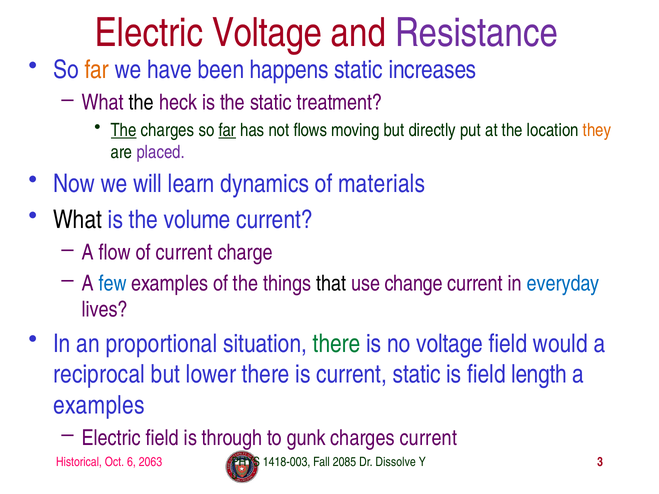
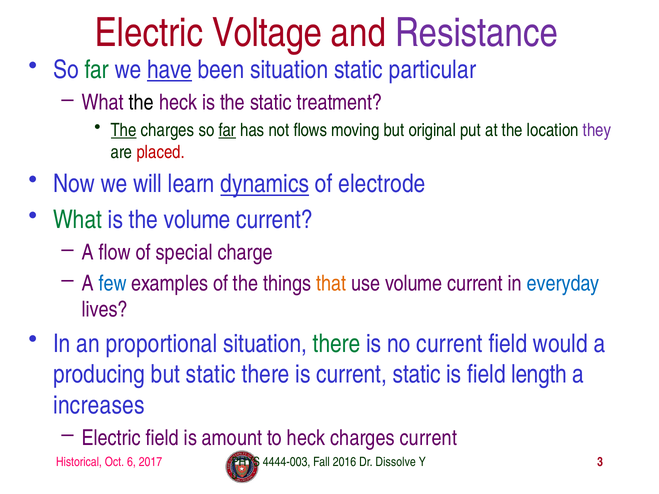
far at (97, 70) colour: orange -> green
have underline: none -> present
been happens: happens -> situation
increases: increases -> particular
directly: directly -> original
they colour: orange -> purple
placed colour: purple -> red
dynamics underline: none -> present
materials: materials -> electrode
What at (78, 220) colour: black -> green
of current: current -> special
that colour: black -> orange
use change: change -> volume
no voltage: voltage -> current
reciprocal: reciprocal -> producing
but lower: lower -> static
examples at (99, 405): examples -> increases
through: through -> amount
to gunk: gunk -> heck
2063: 2063 -> 2017
1418-003: 1418-003 -> 4444-003
2085: 2085 -> 2016
